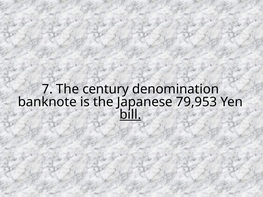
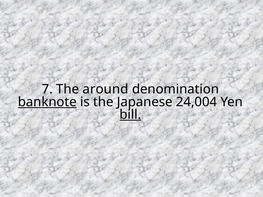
century: century -> around
banknote underline: none -> present
79,953: 79,953 -> 24,004
